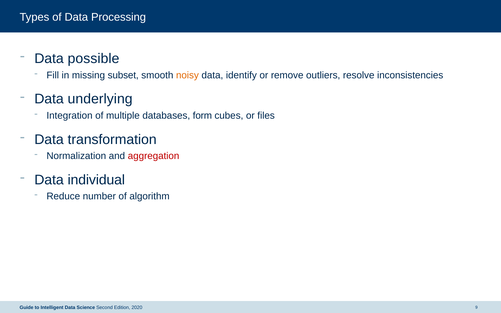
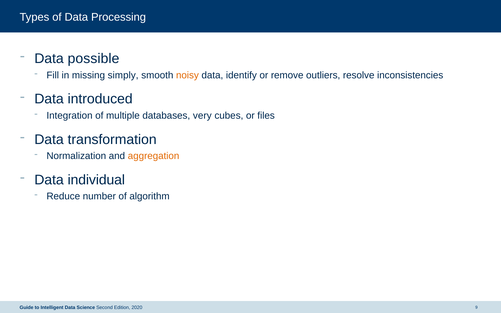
subset: subset -> simply
underlying: underlying -> introduced
form: form -> very
aggregation colour: red -> orange
